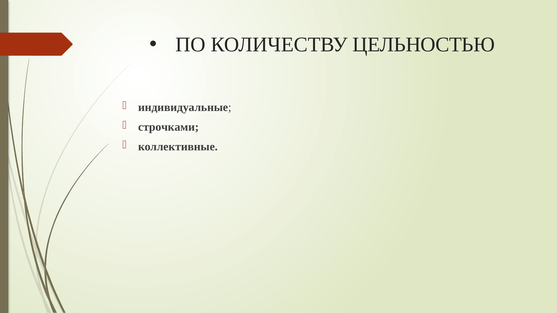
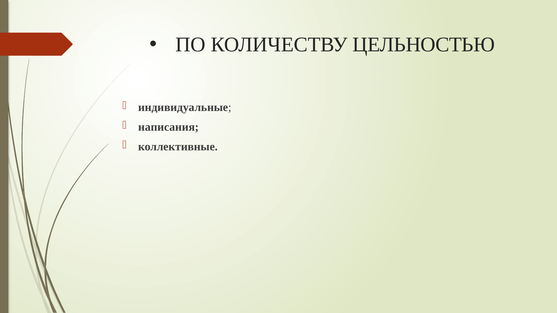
строчками: строчками -> написания
